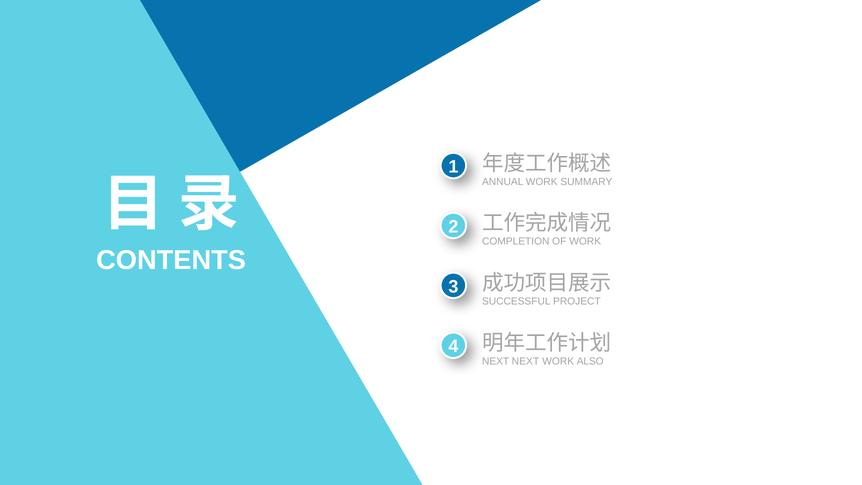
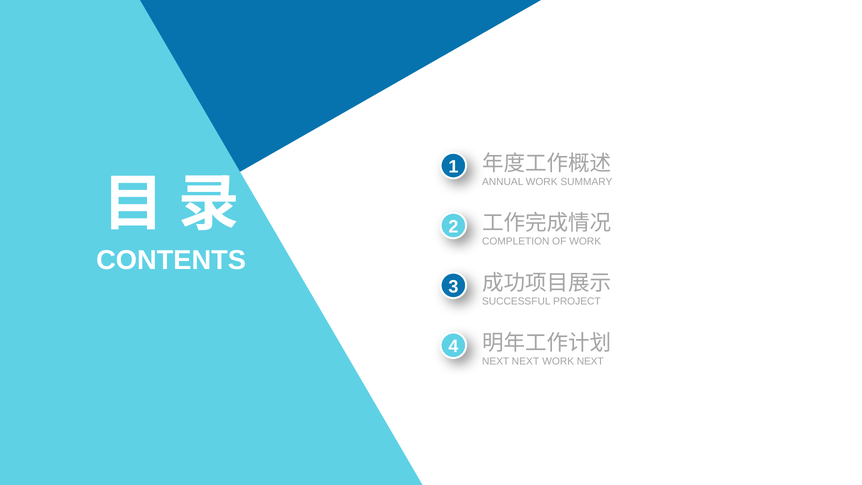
WORK ALSO: ALSO -> NEXT
